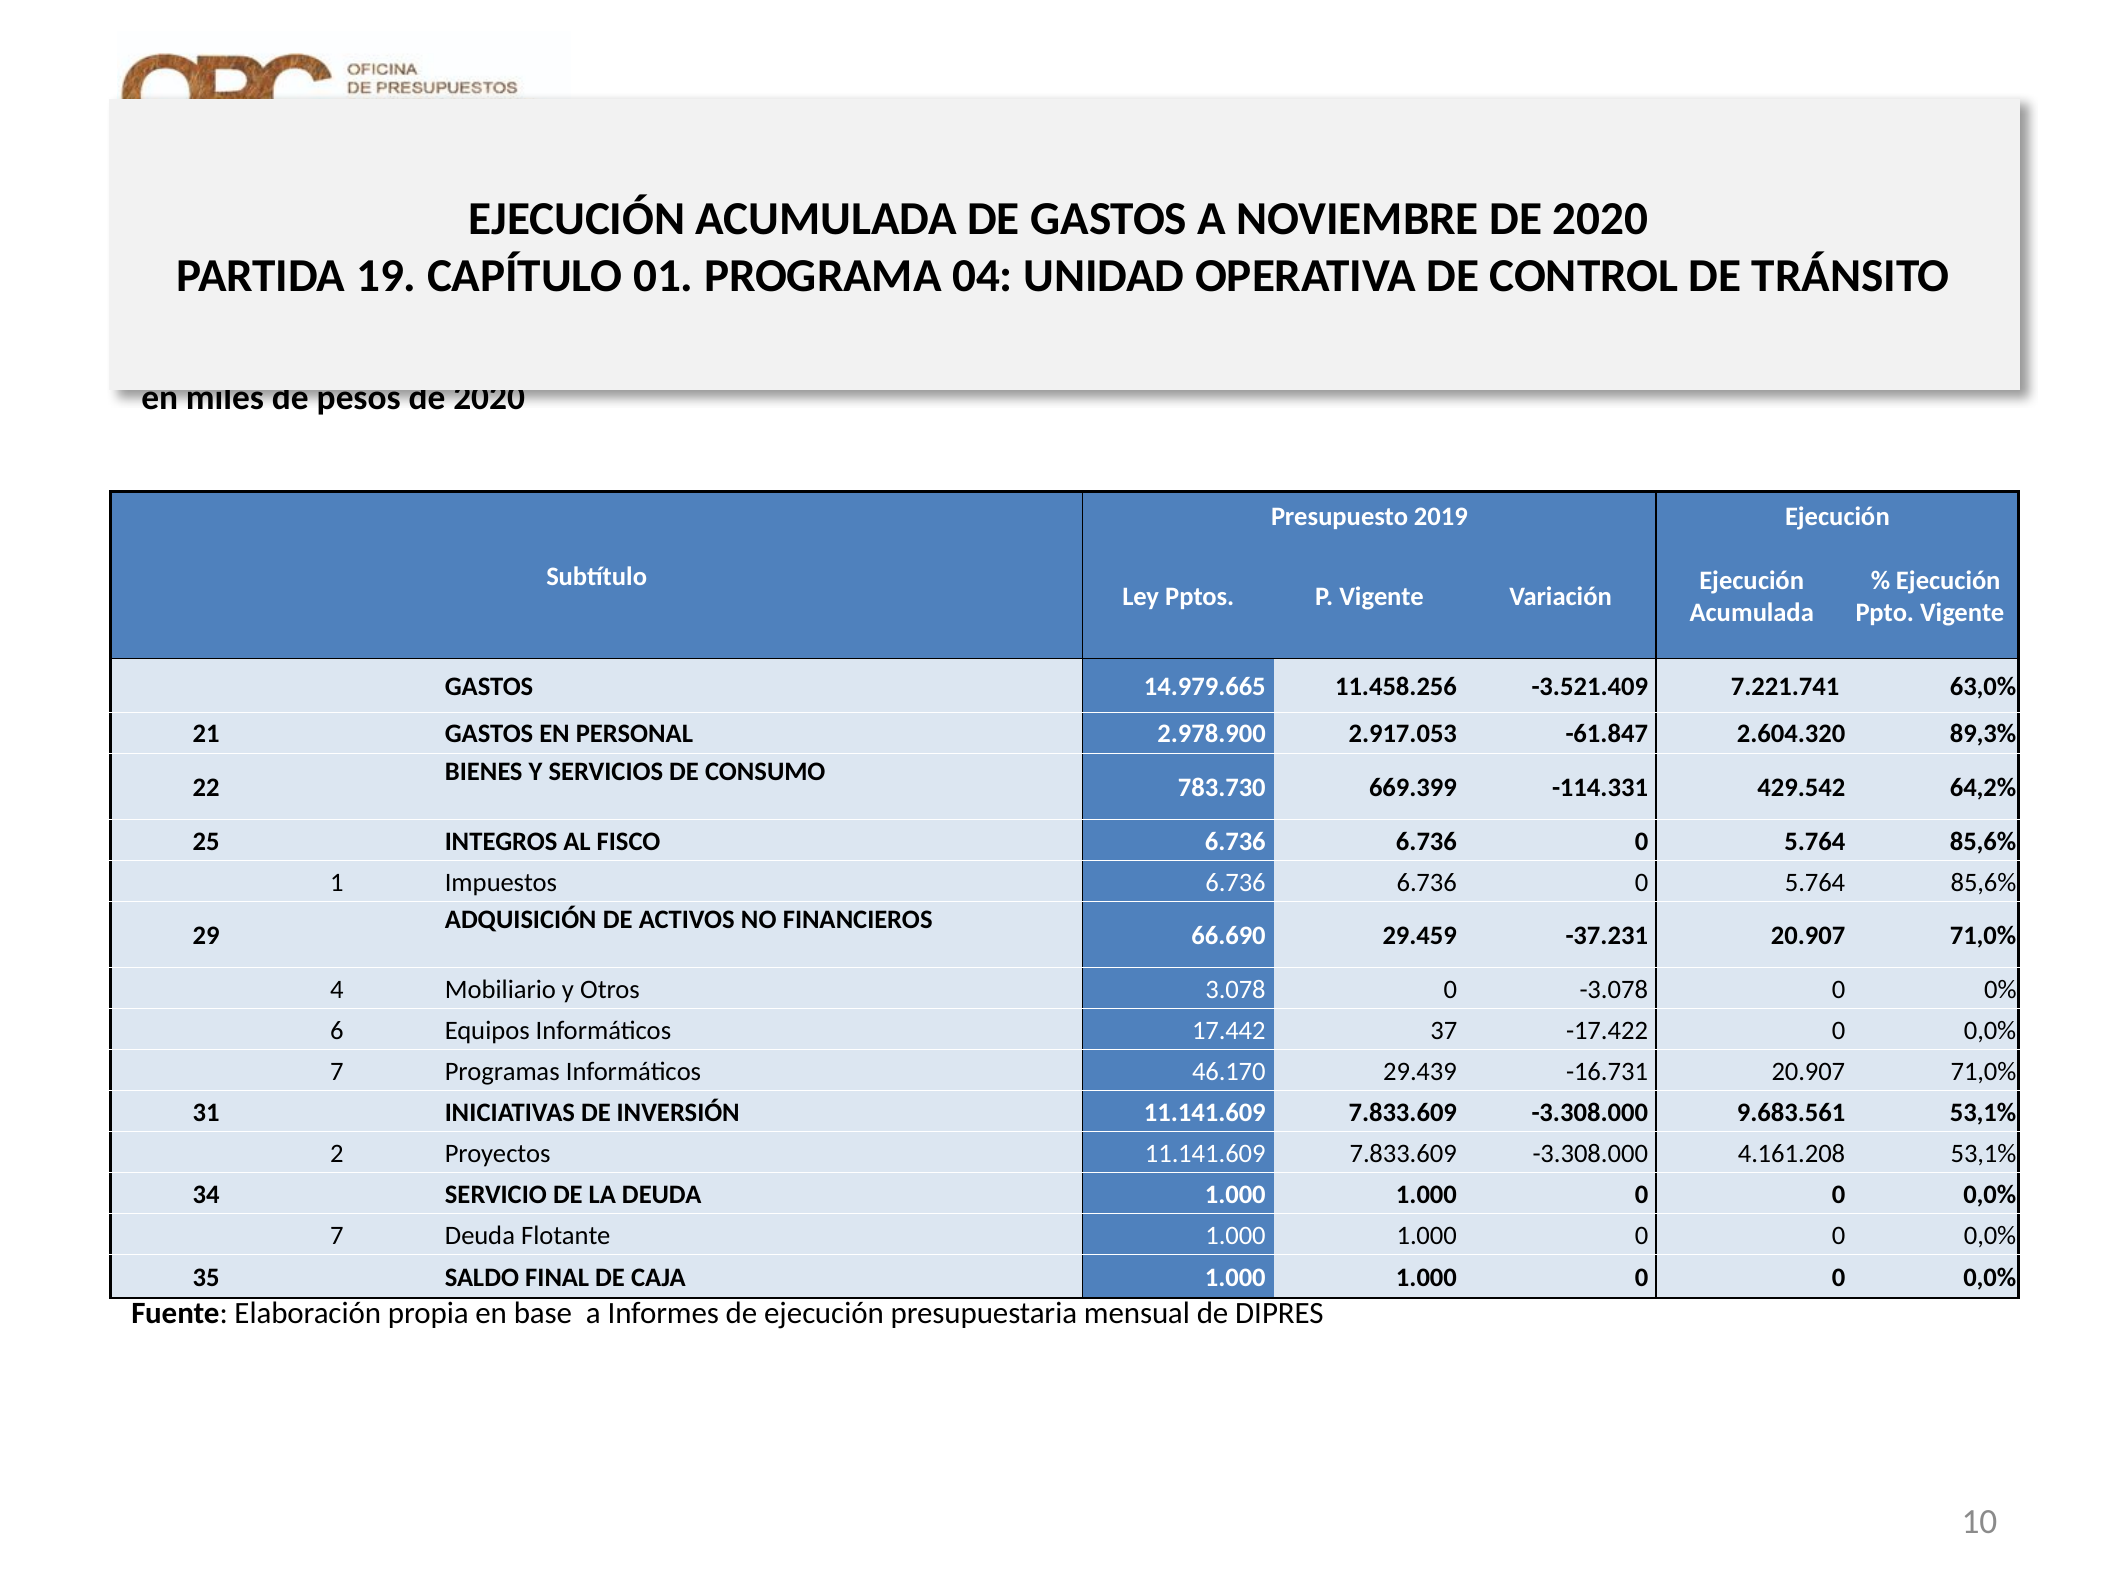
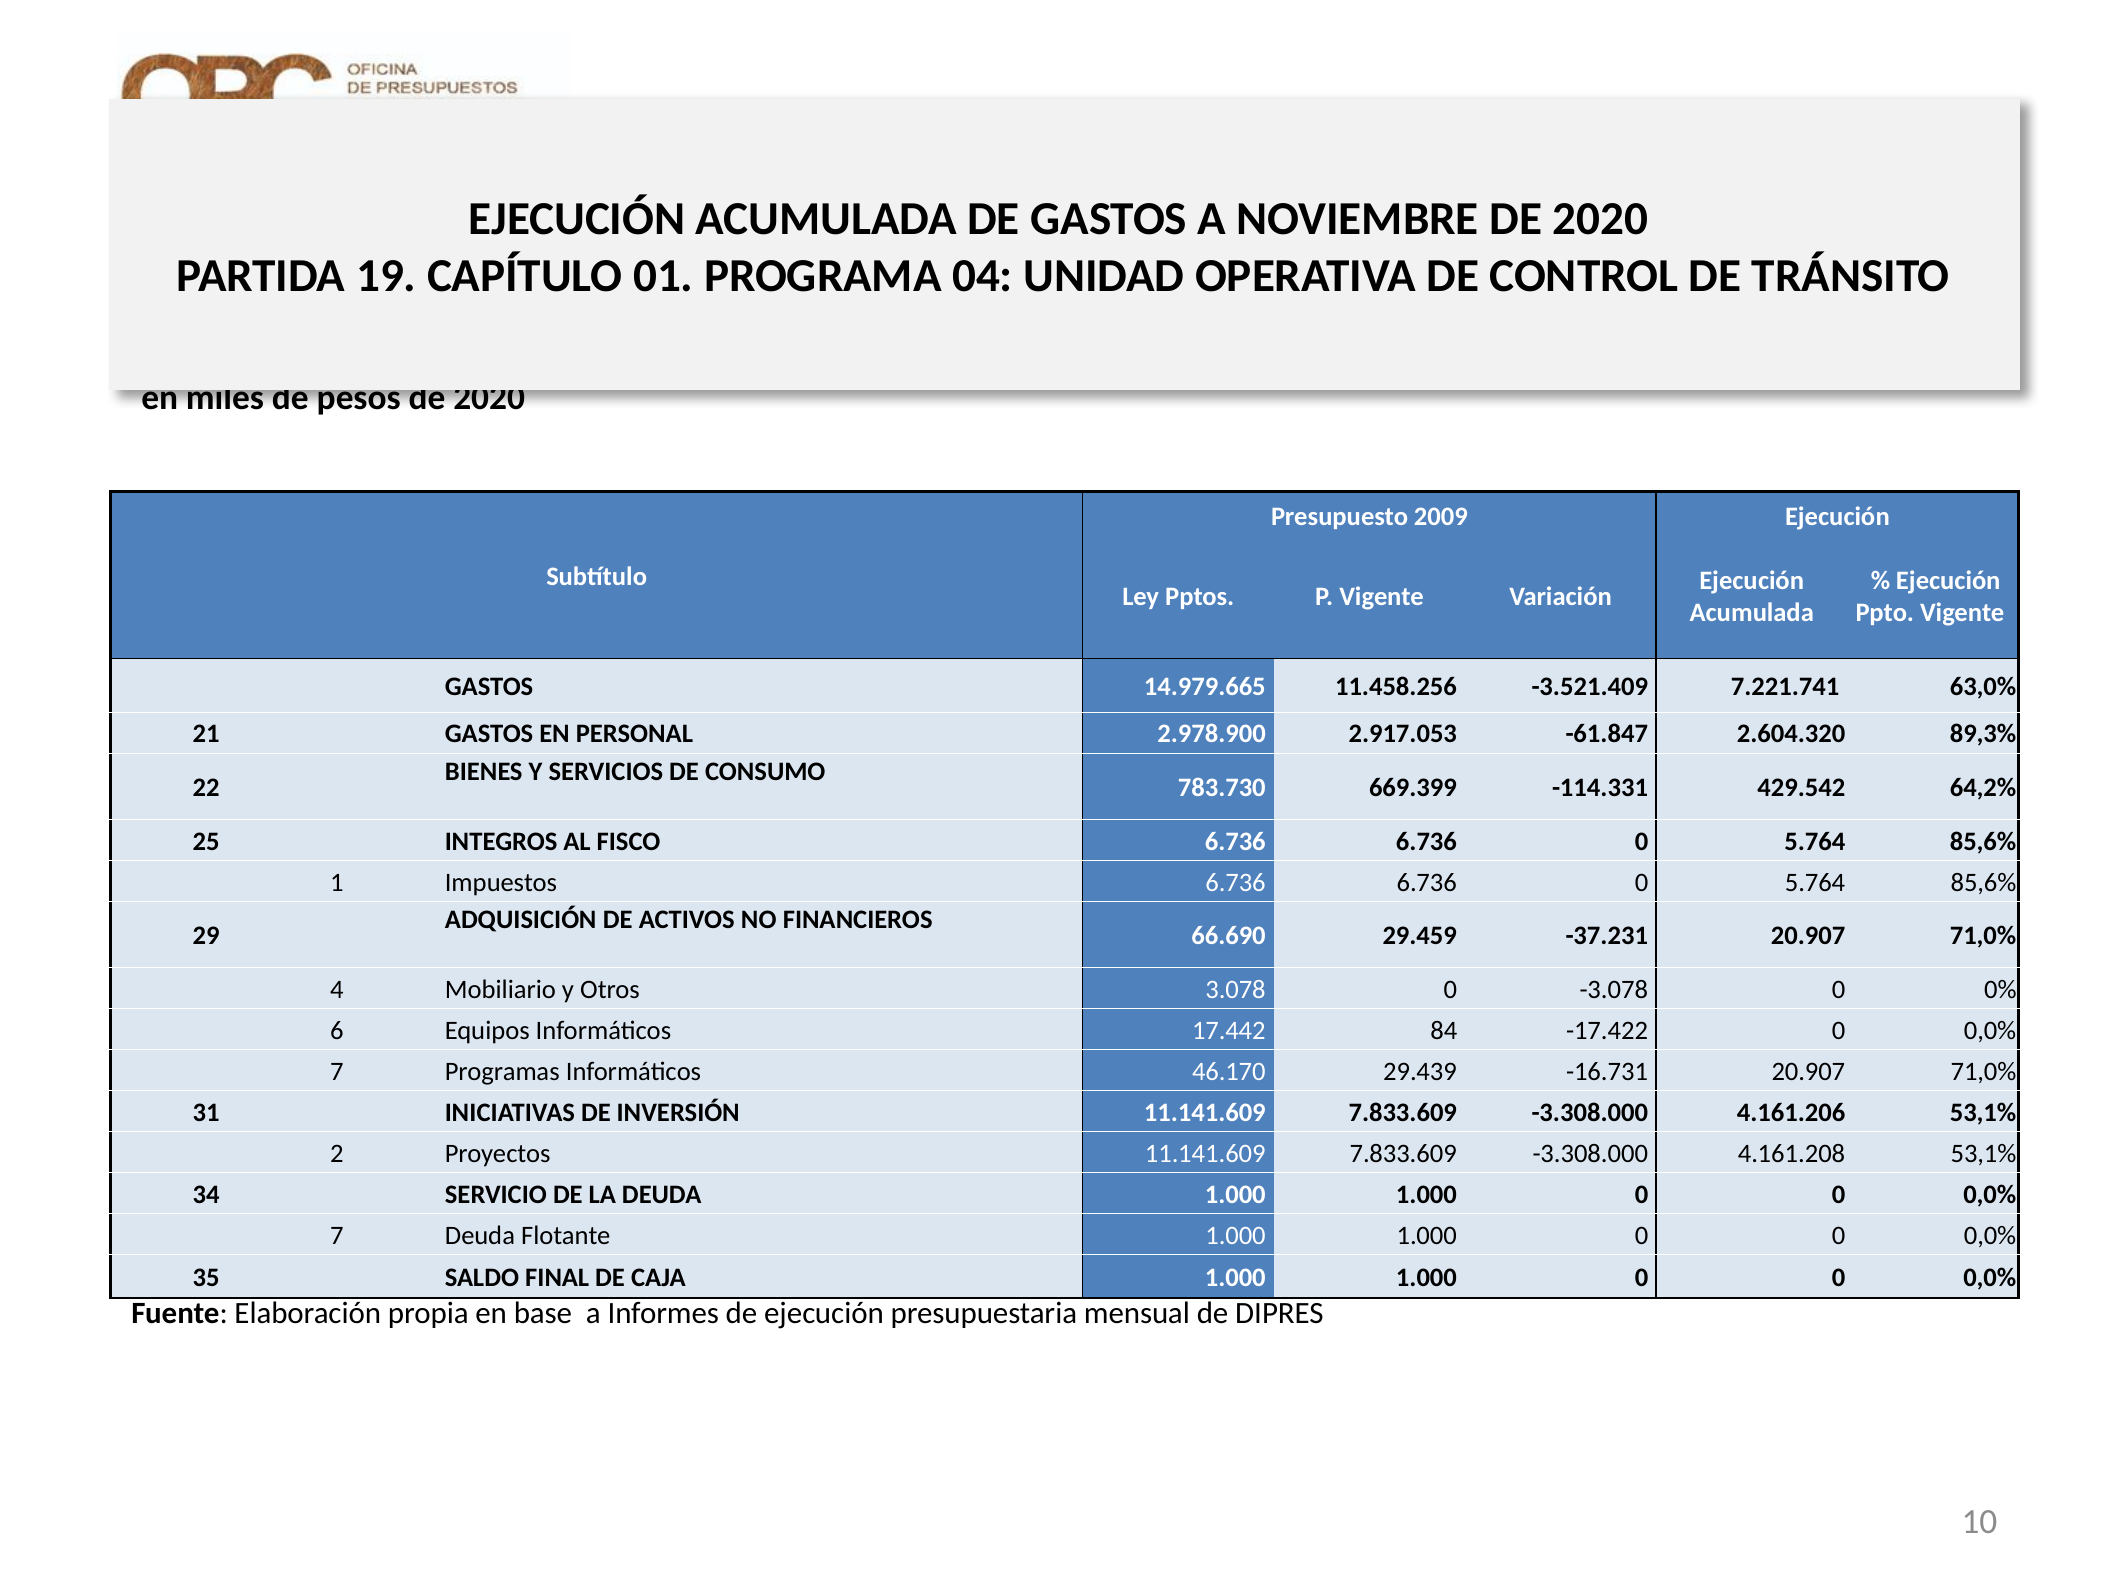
2019: 2019 -> 2009
37: 37 -> 84
9.683.561: 9.683.561 -> 4.161.206
